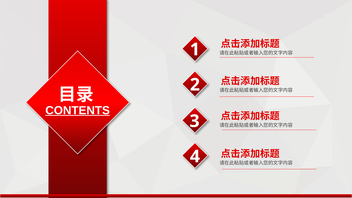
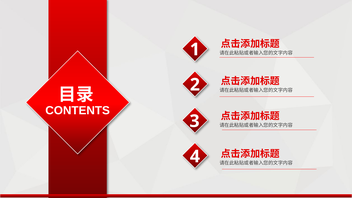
CONTENTS underline: present -> none
